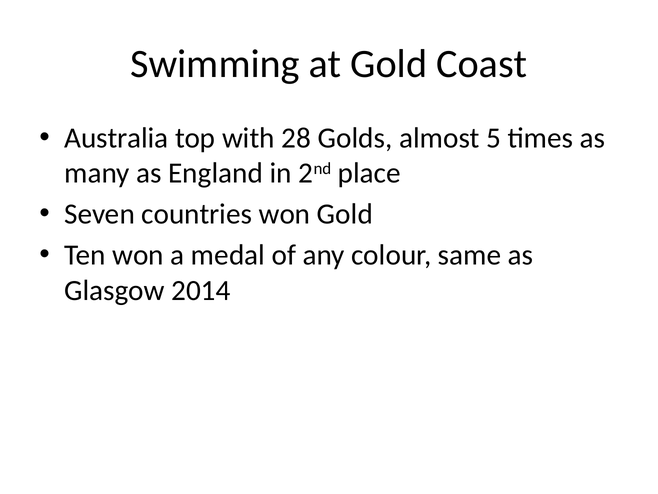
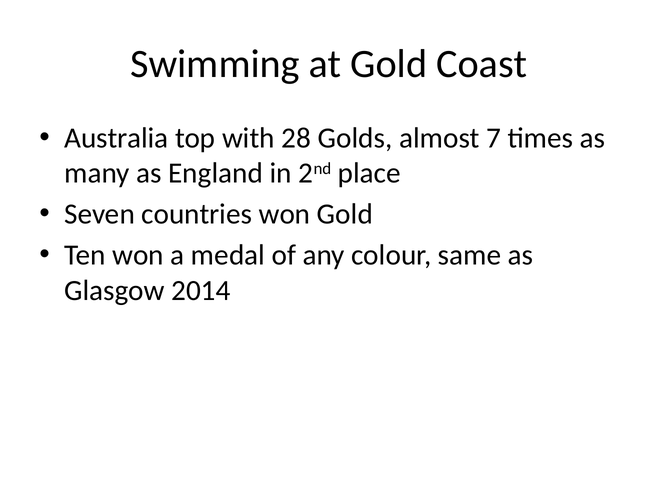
5: 5 -> 7
